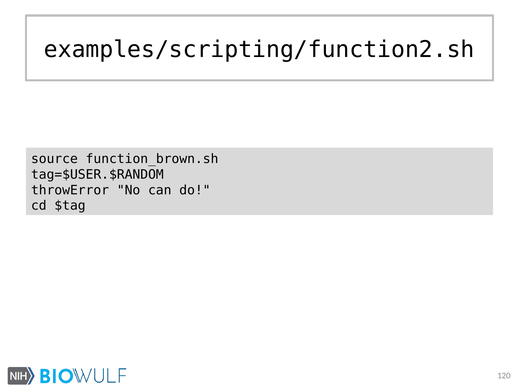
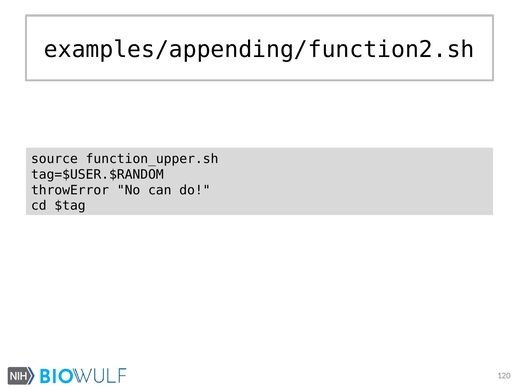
examples/scripting/function2.sh: examples/scripting/function2.sh -> examples/appending/function2.sh
function_brown.sh: function_brown.sh -> function_upper.sh
